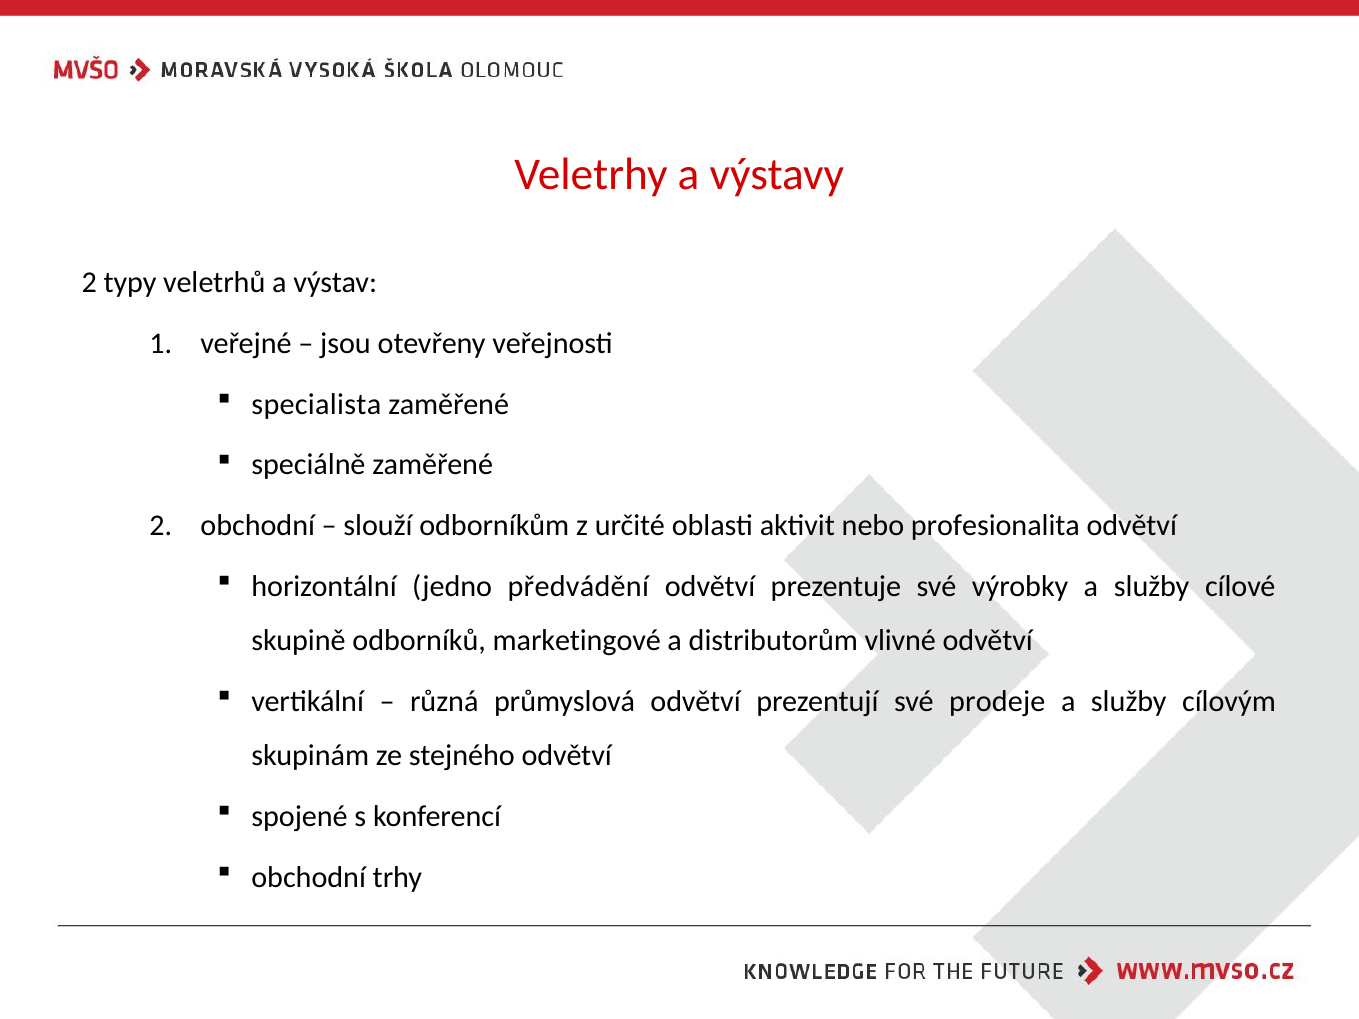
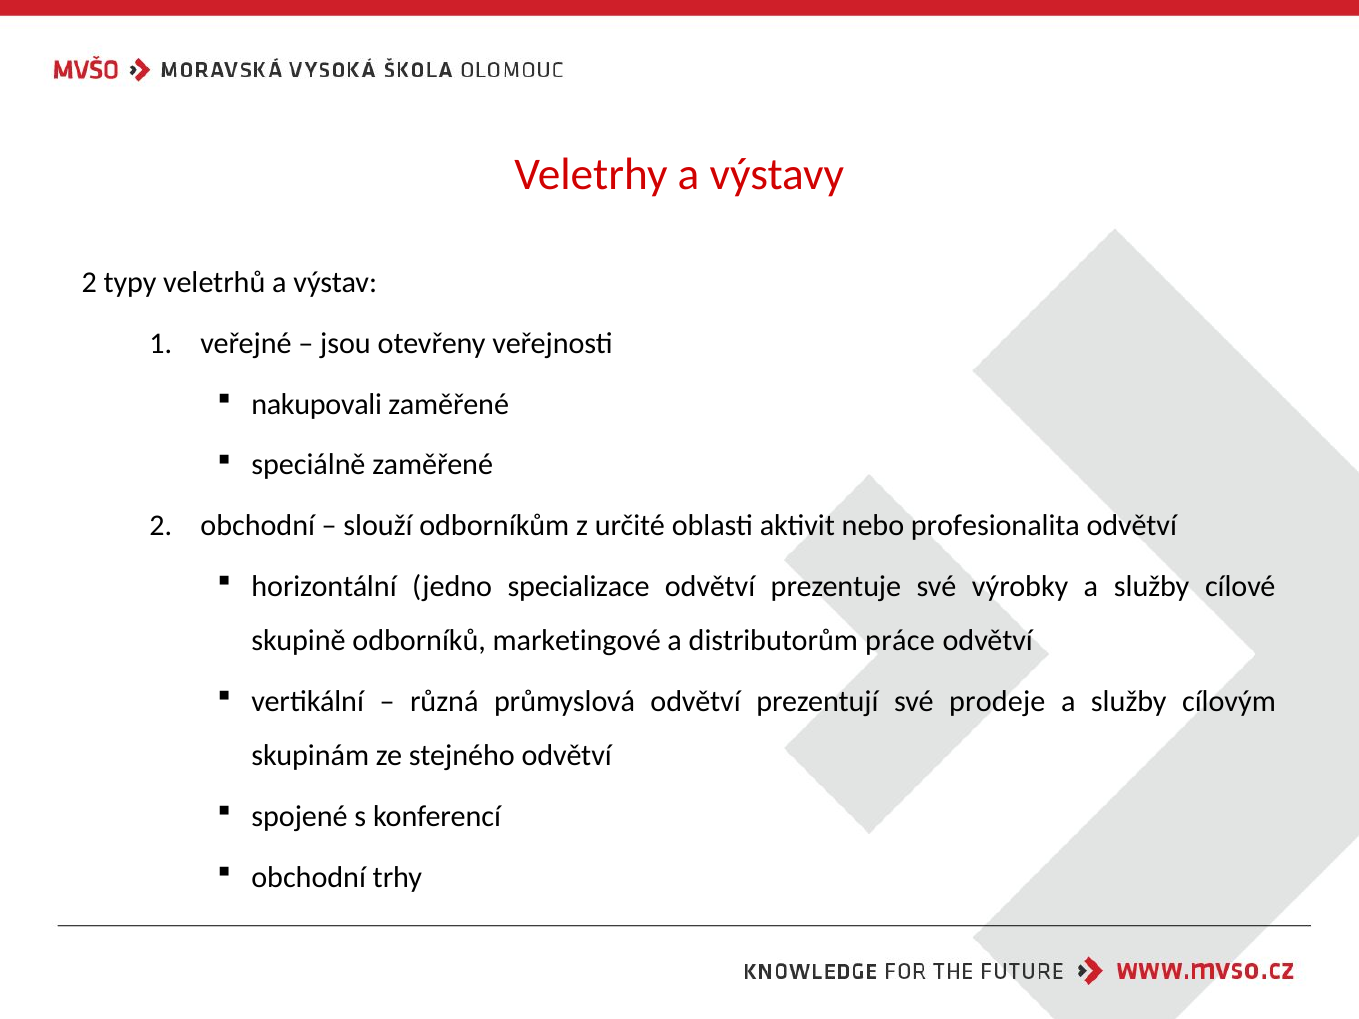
specialista: specialista -> nakupovali
předvádění: předvádění -> specializace
vlivné: vlivné -> práce
